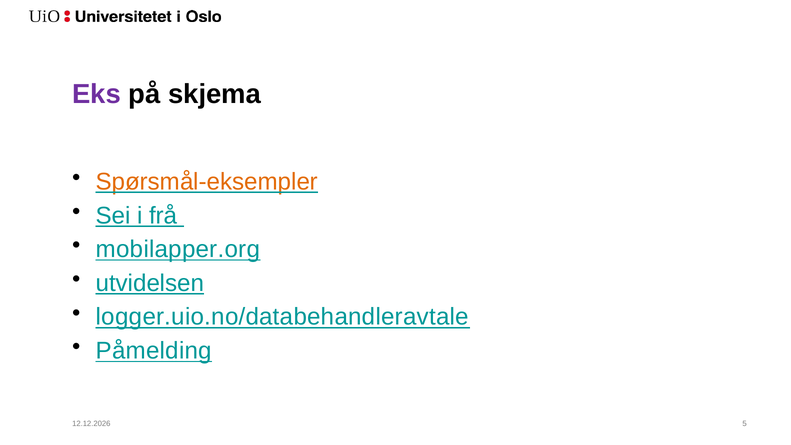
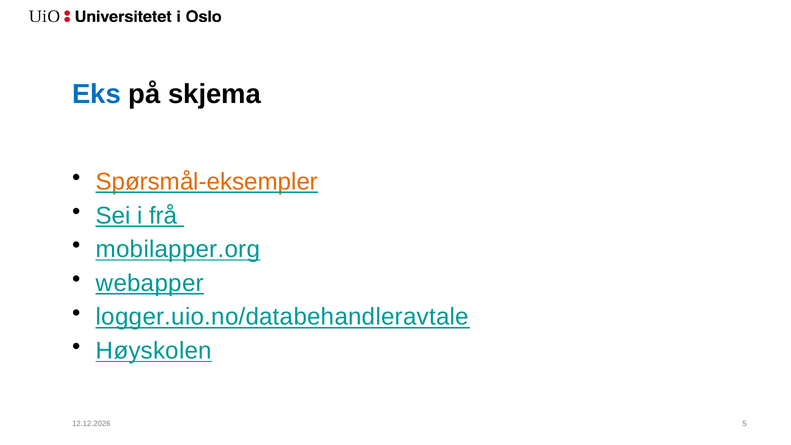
Eks colour: purple -> blue
utvidelsen: utvidelsen -> webapper
Påmelding: Påmelding -> Høyskolen
